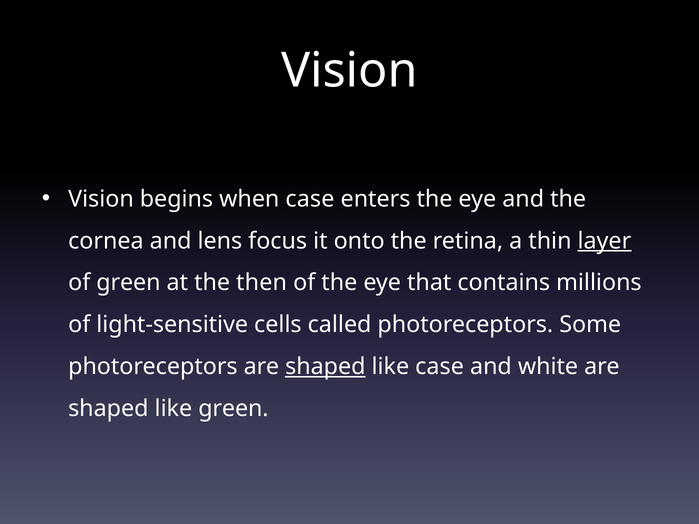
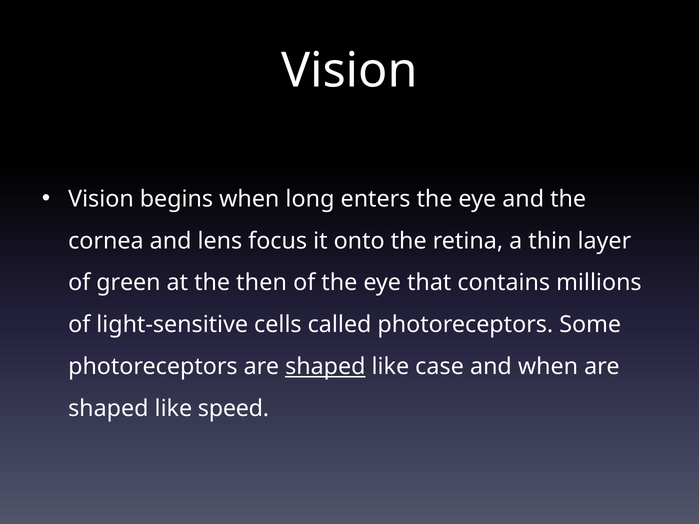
when case: case -> long
layer underline: present -> none
and white: white -> when
like green: green -> speed
